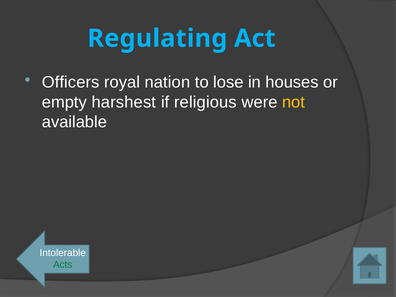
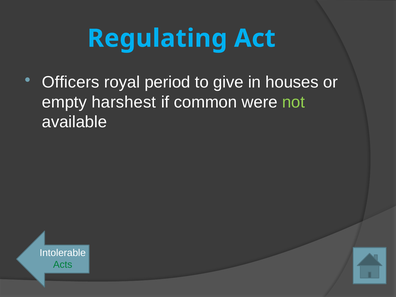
nation: nation -> period
lose: lose -> give
religious: religious -> common
not colour: yellow -> light green
